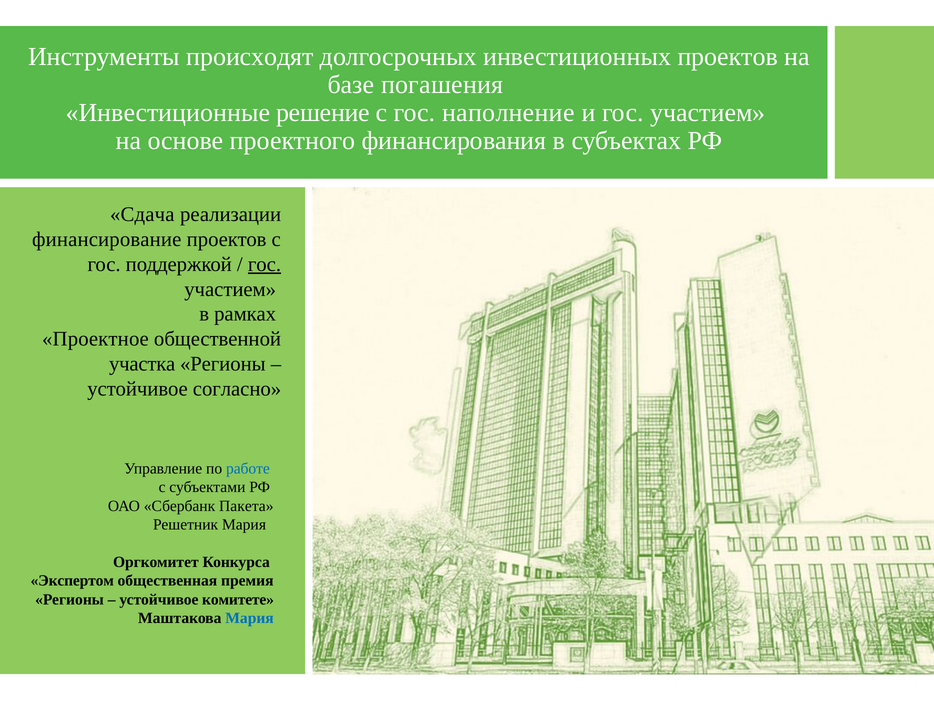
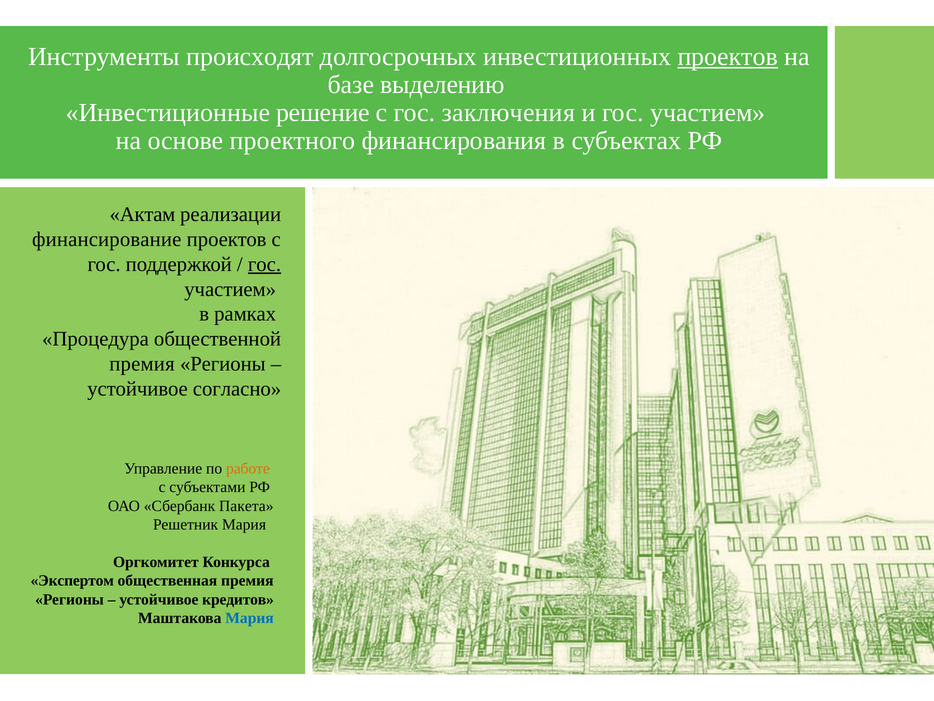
проектов at (728, 56) underline: none -> present
погашения: погашения -> выделению
наполнение: наполнение -> заключения
Сдача: Сдача -> Актам
Проектное: Проектное -> Процедура
участка at (142, 364): участка -> премия
работе colour: blue -> orange
комитете: комитете -> кредитов
